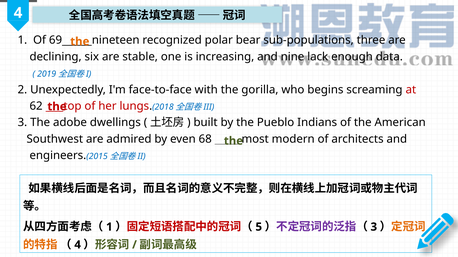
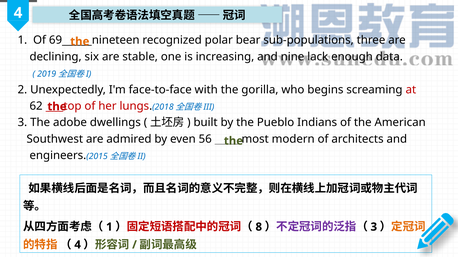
68: 68 -> 56
5: 5 -> 8
